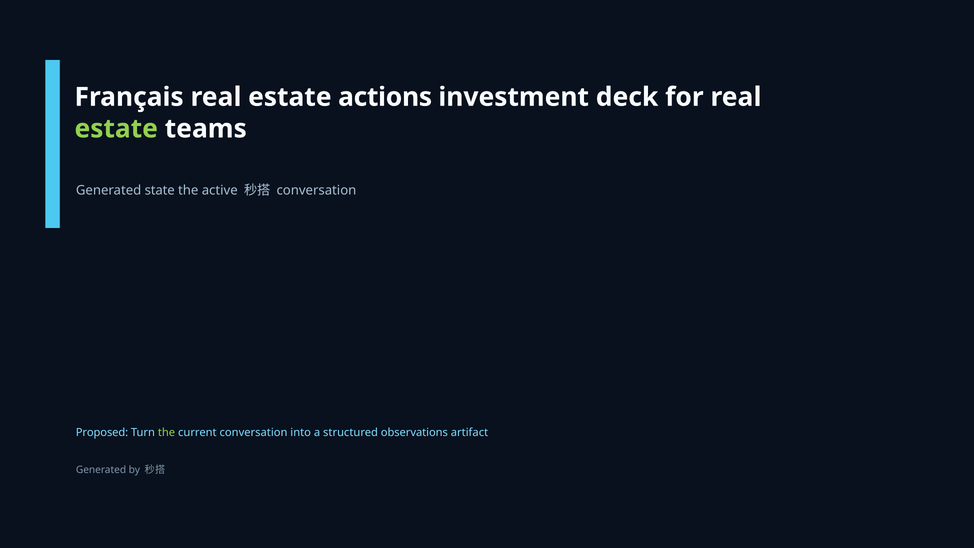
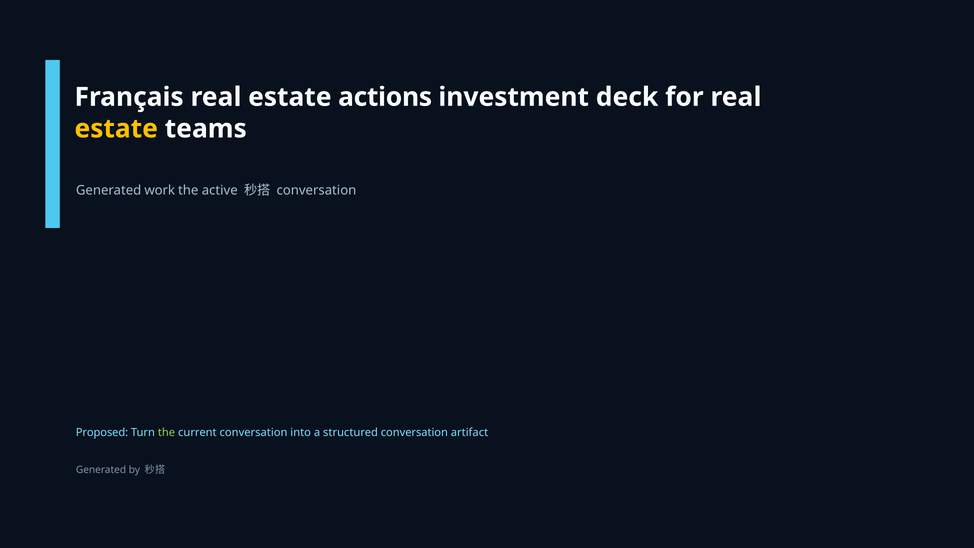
estate at (116, 129) colour: light green -> yellow
state: state -> work
structured observations: observations -> conversation
